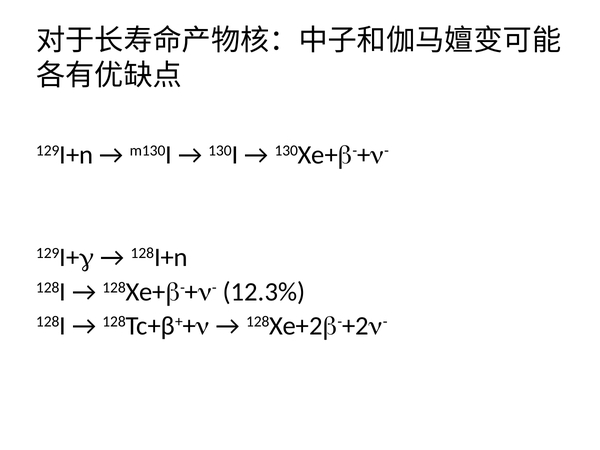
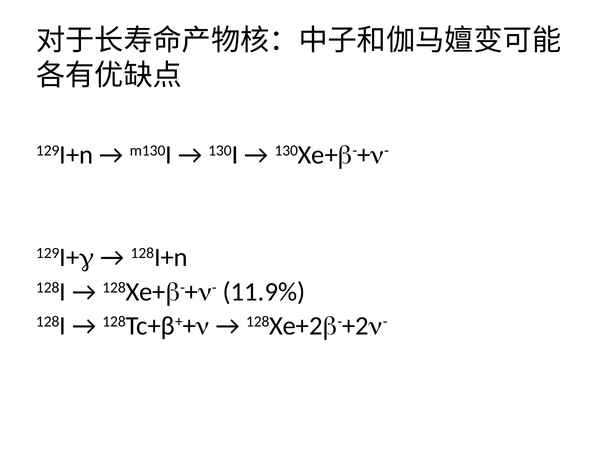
12.3%: 12.3% -> 11.9%
